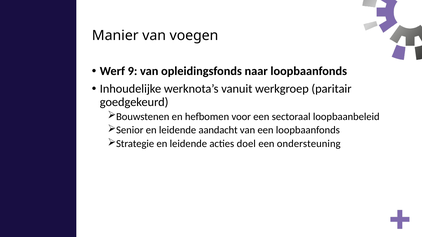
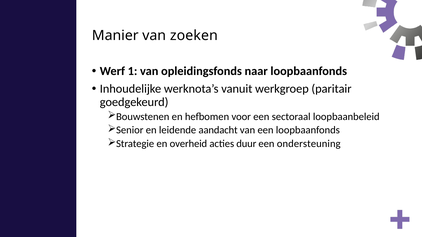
voegen: voegen -> zoeken
9: 9 -> 1
Strategie en leidende: leidende -> overheid
doel: doel -> duur
